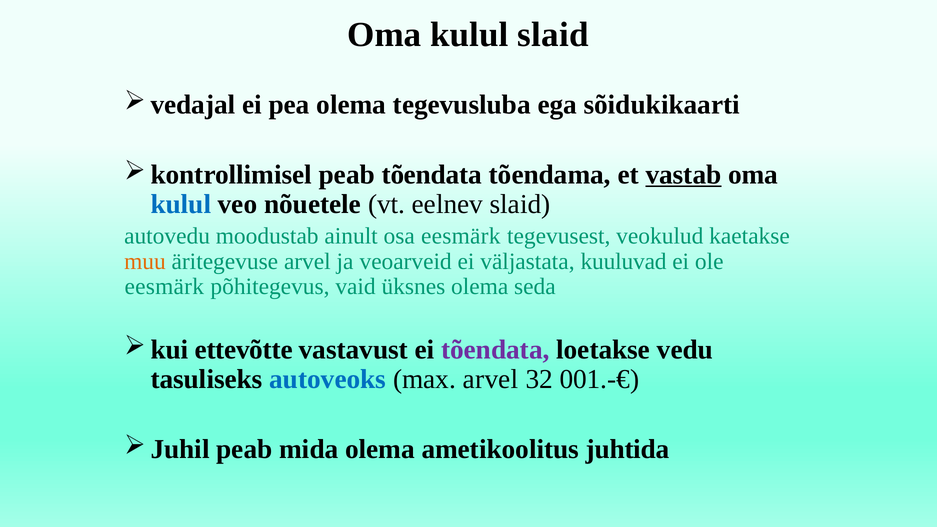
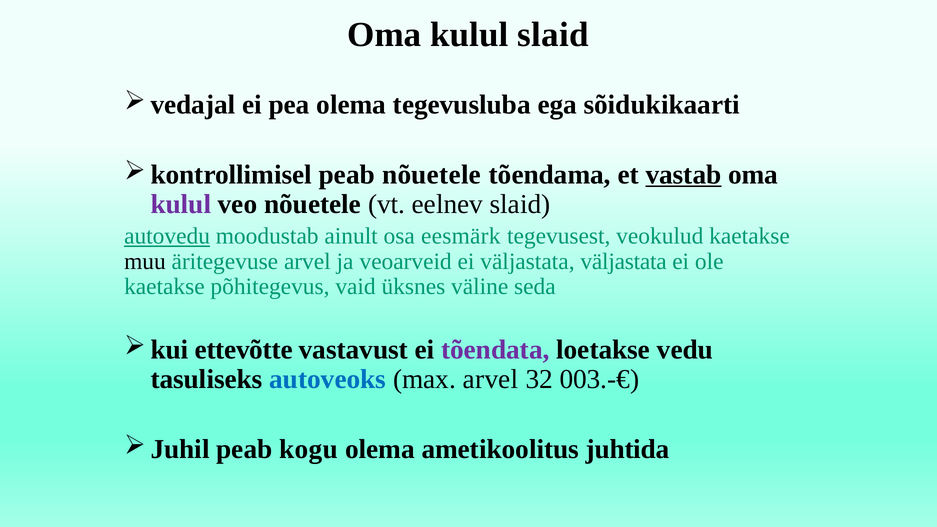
peab tõendata: tõendata -> nõuetele
kulul at (181, 204) colour: blue -> purple
autovedu underline: none -> present
muu colour: orange -> black
väljastata kuuluvad: kuuluvad -> väljastata
eesmärk at (164, 287): eesmärk -> kaetakse
üksnes olema: olema -> väline
001.-€: 001.-€ -> 003.-€
mida: mida -> kogu
